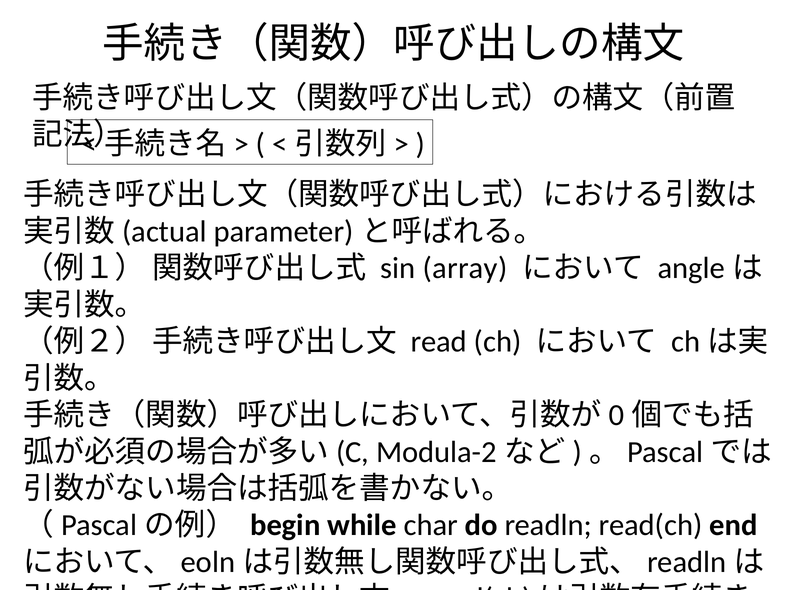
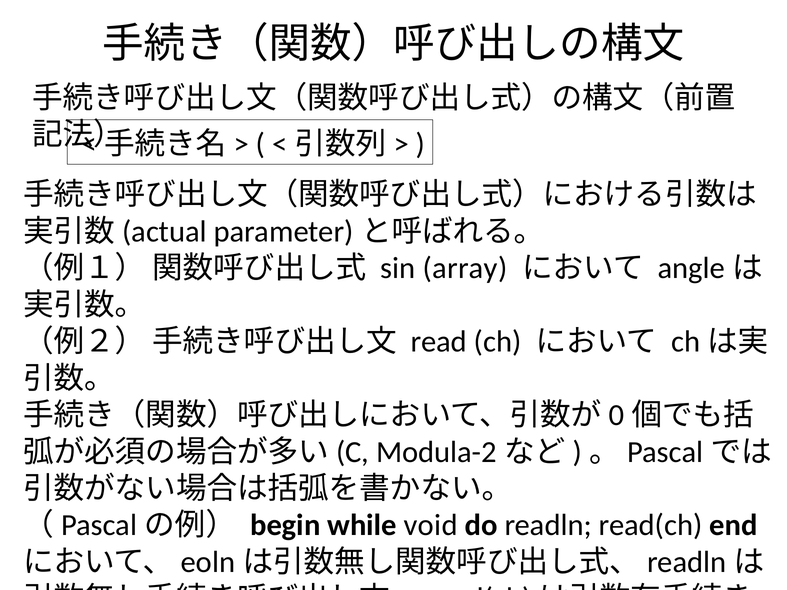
char: char -> void
